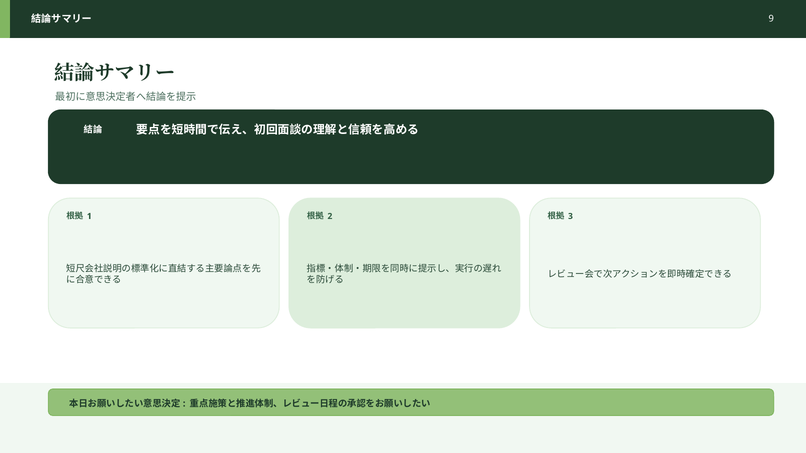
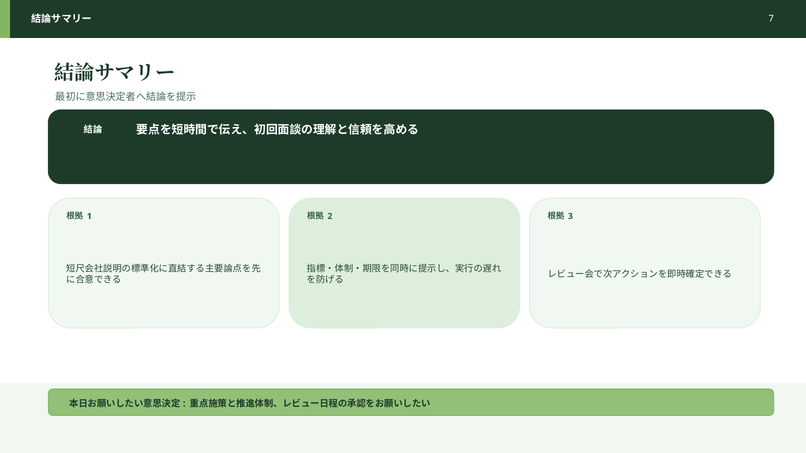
9: 9 -> 7
